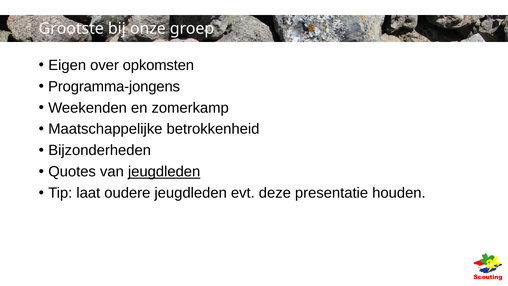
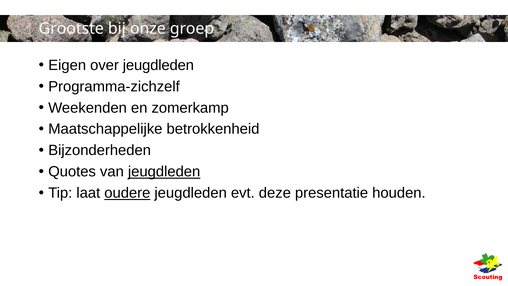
over opkomsten: opkomsten -> jeugdleden
Programma-jongens: Programma-jongens -> Programma-zichzelf
oudere underline: none -> present
